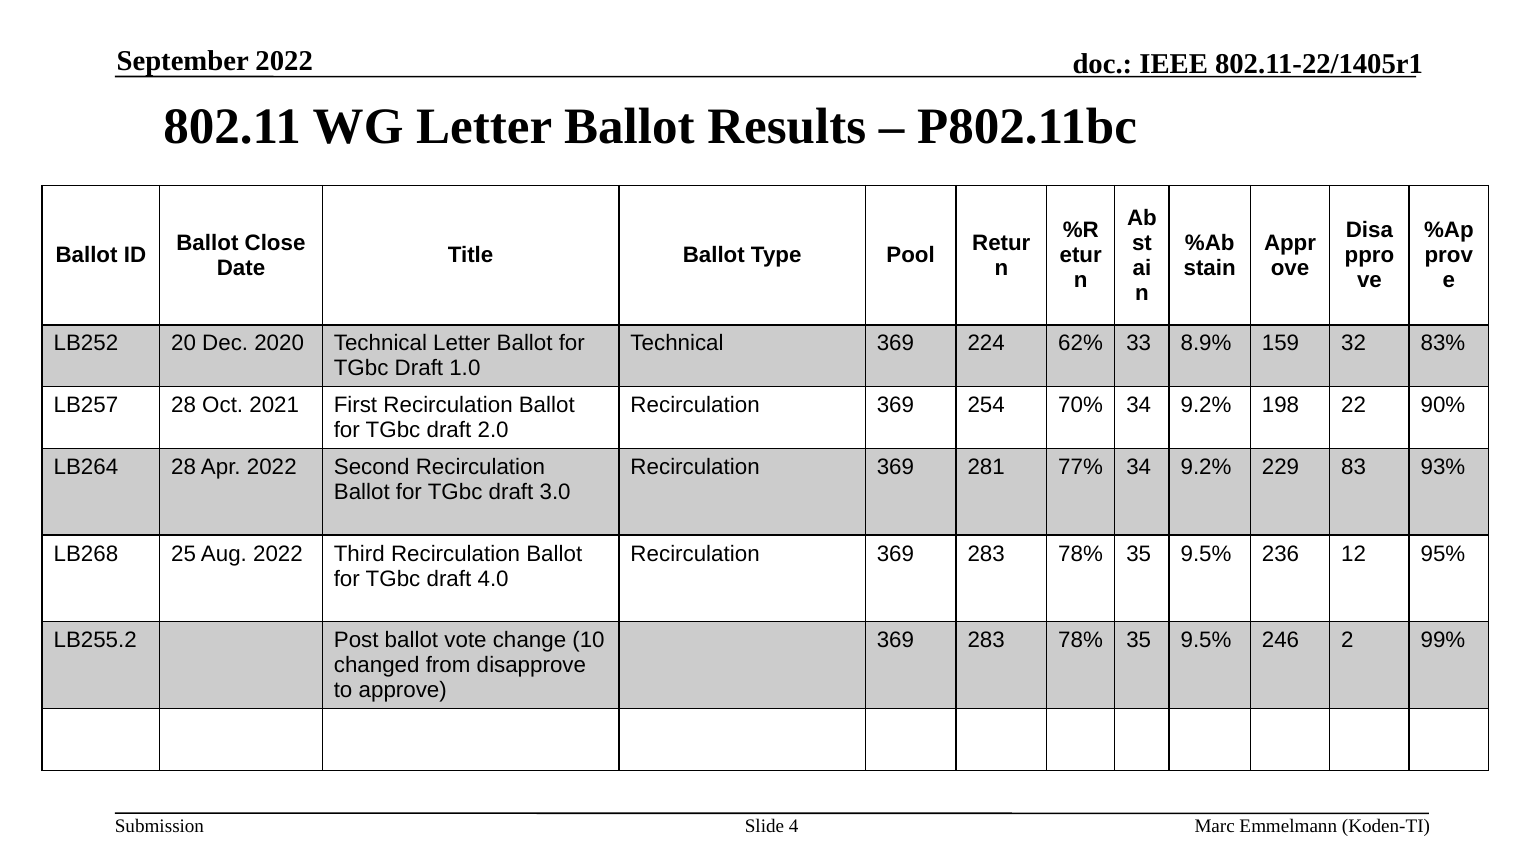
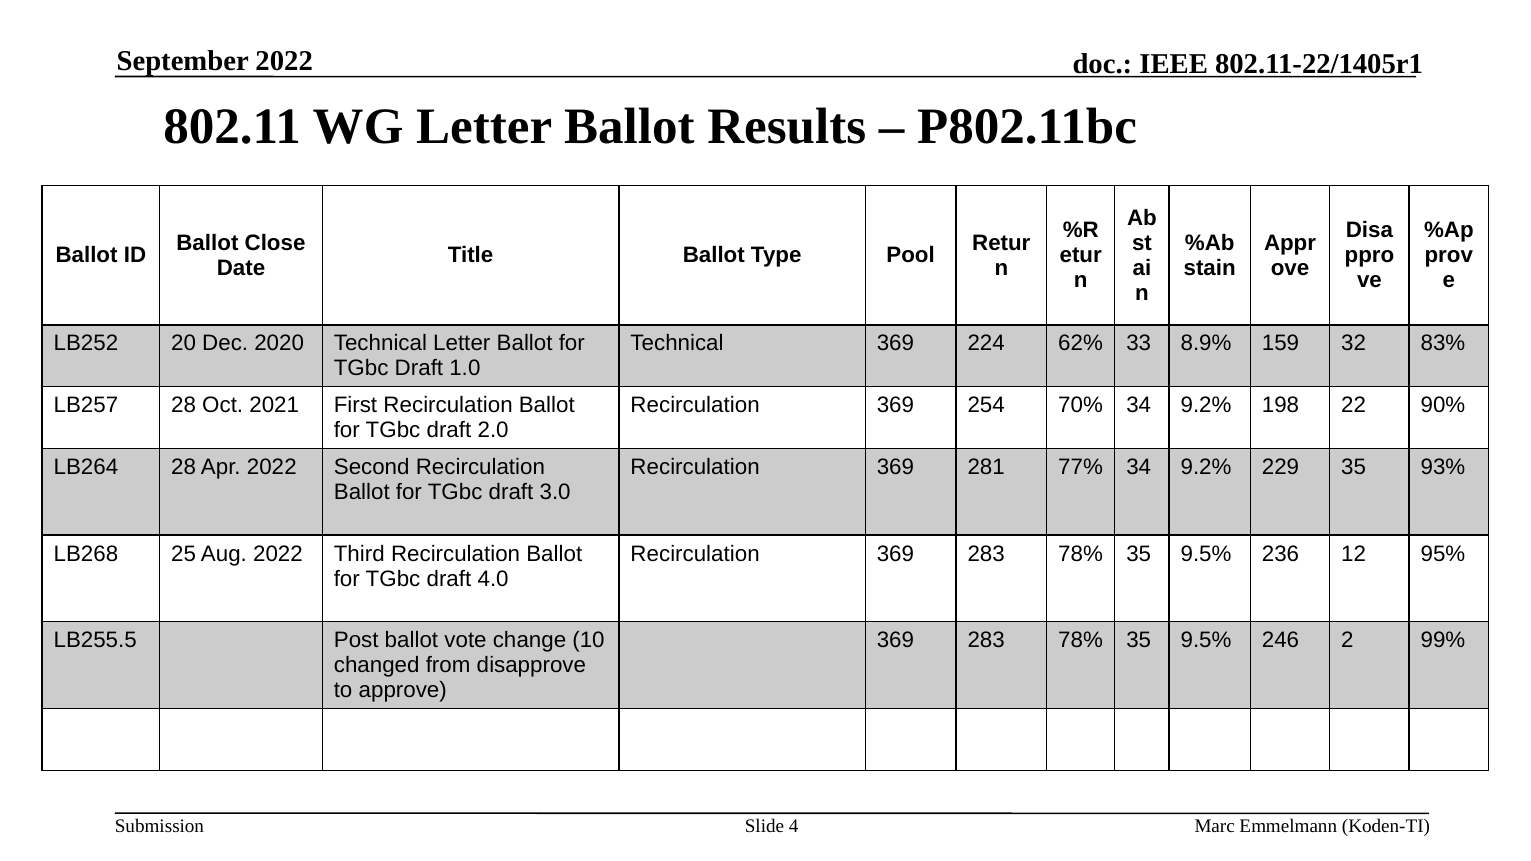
229 83: 83 -> 35
LB255.2: LB255.2 -> LB255.5
